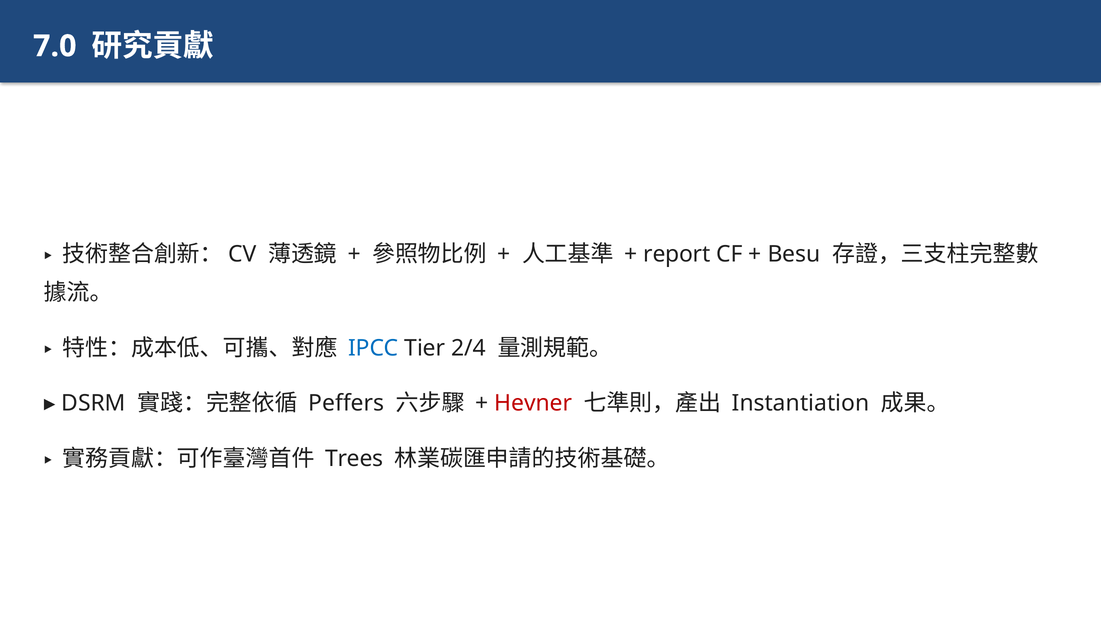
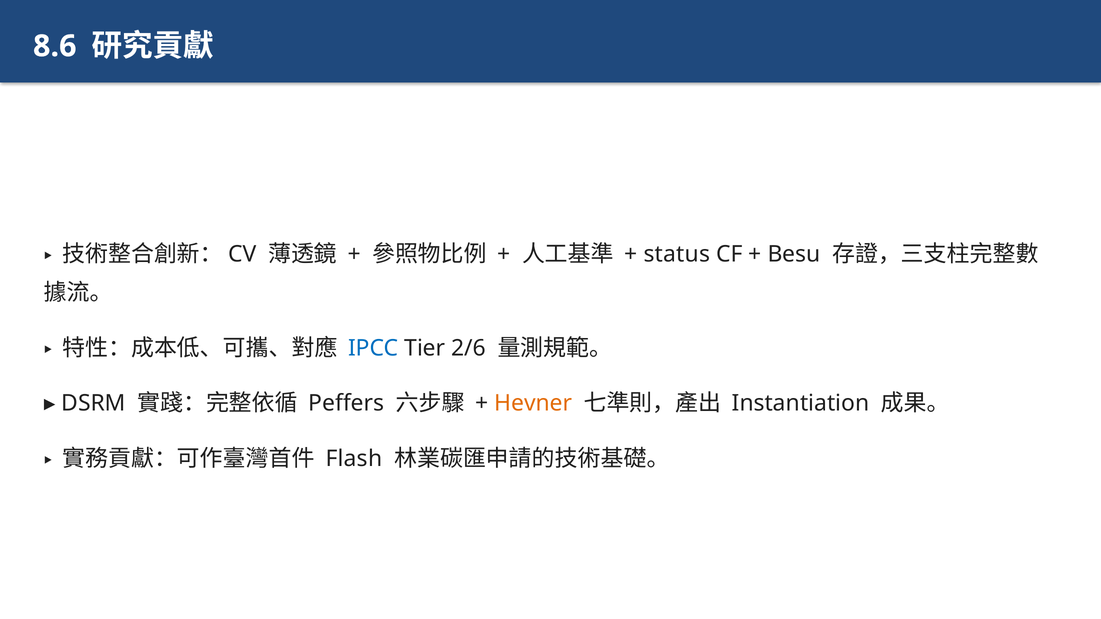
7.0: 7.0 -> 8.6
report: report -> status
2/4: 2/4 -> 2/6
Hevner colour: red -> orange
Trees: Trees -> Flash
